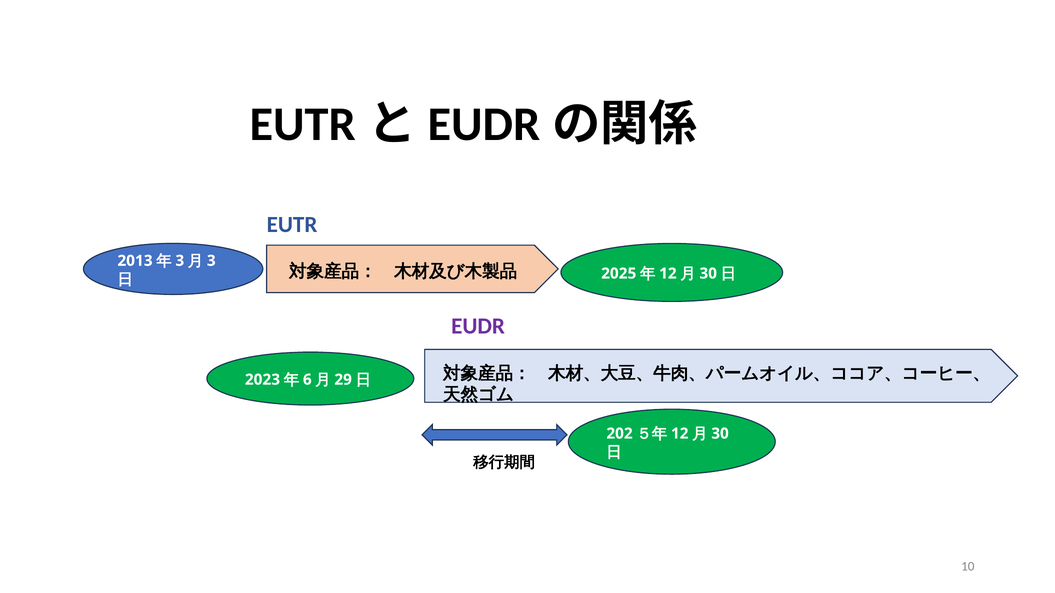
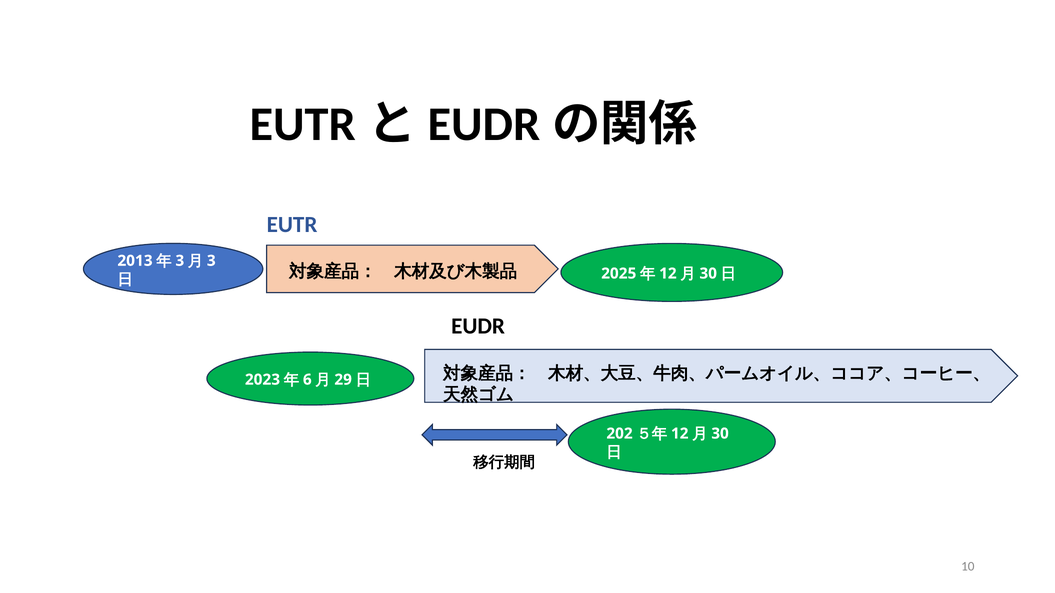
EUDR colour: purple -> black
